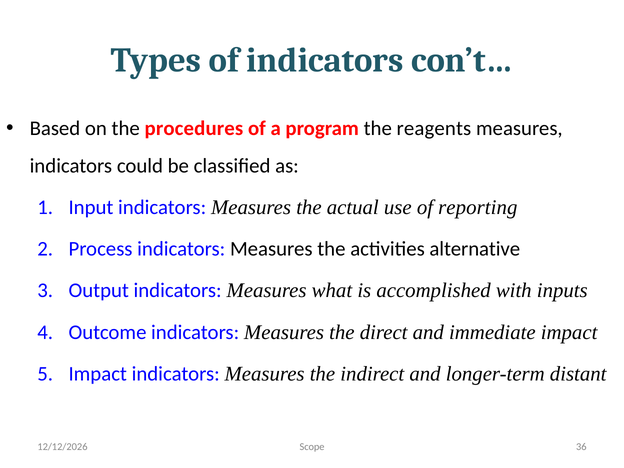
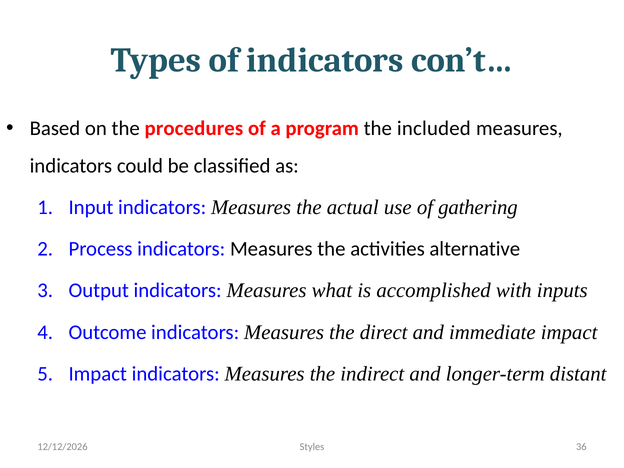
reagents: reagents -> included
reporting: reporting -> gathering
Scope: Scope -> Styles
